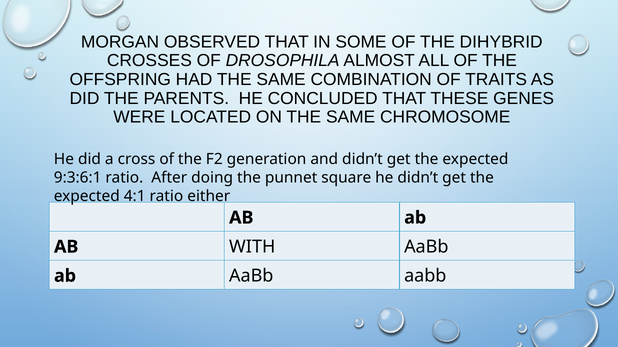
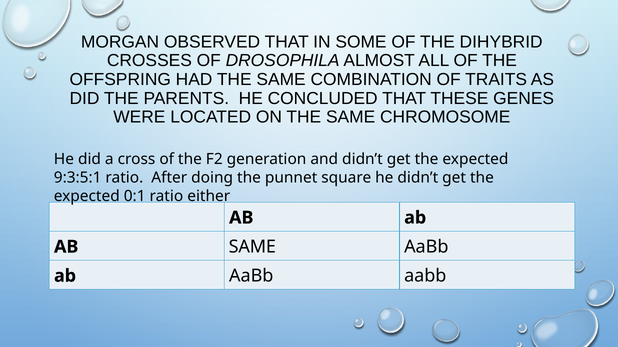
9:3:6:1: 9:3:6:1 -> 9:3:5:1
4:1: 4:1 -> 0:1
AB WITH: WITH -> SAME
